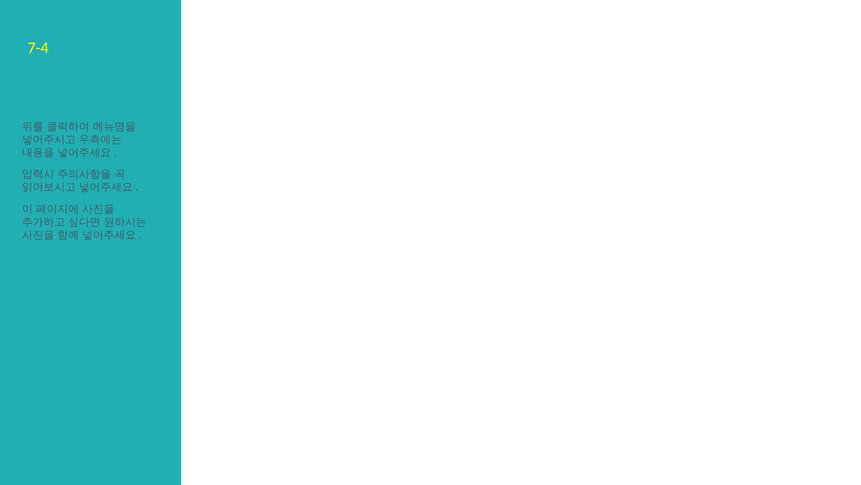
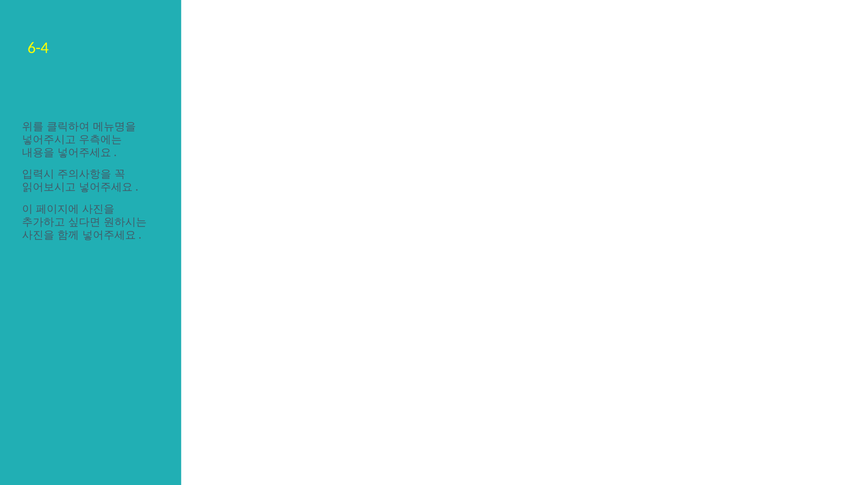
7-4: 7-4 -> 6-4
